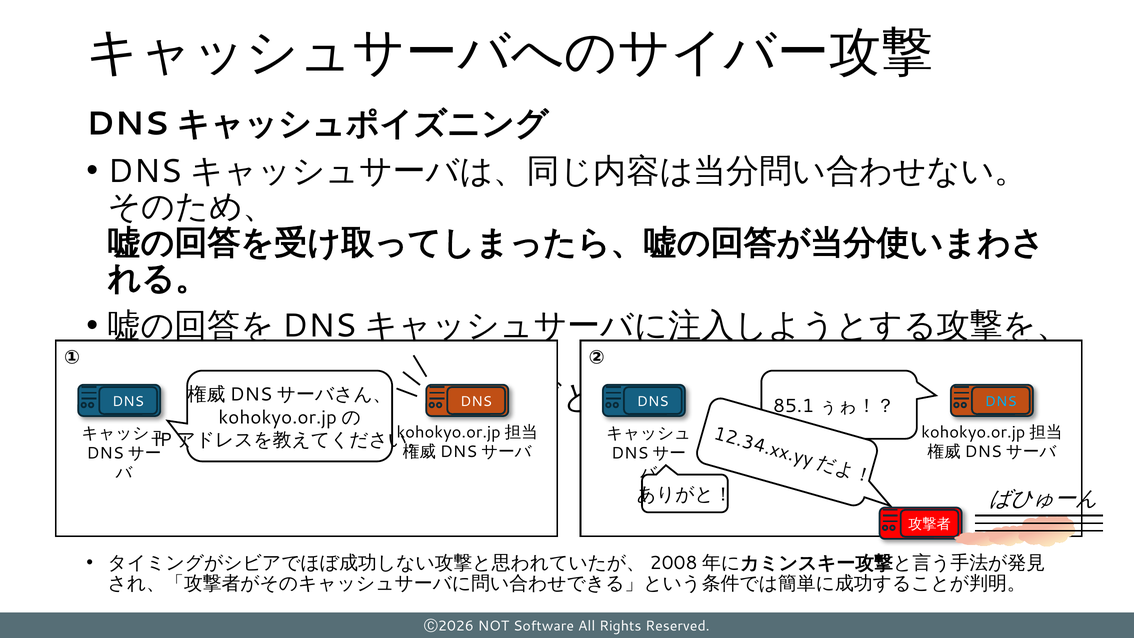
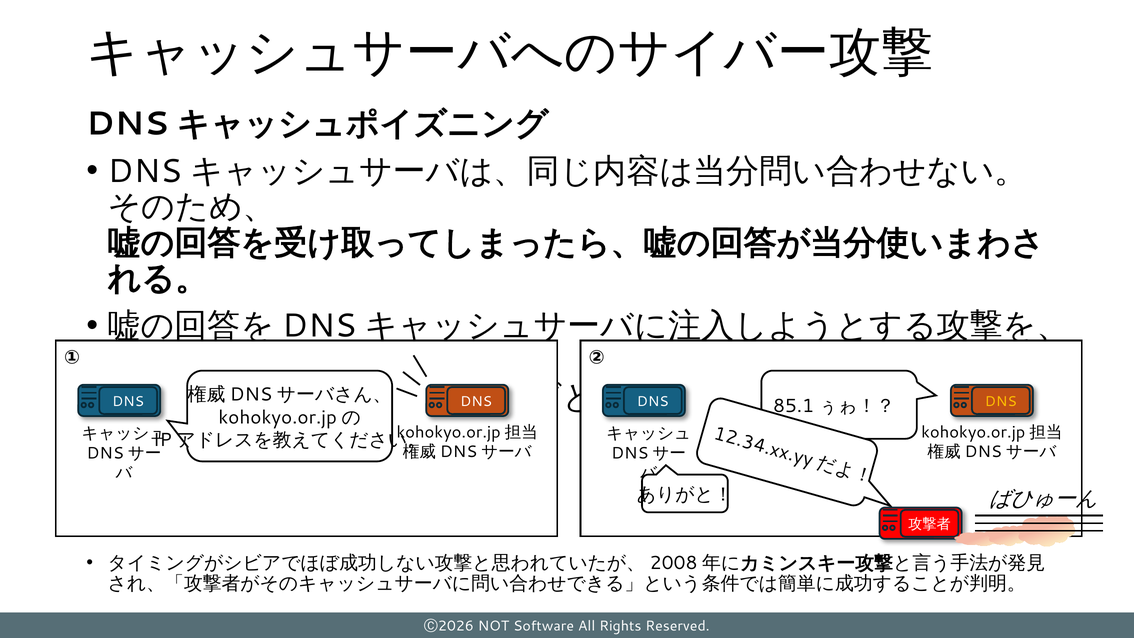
DNS at (1001, 401) colour: light blue -> yellow
